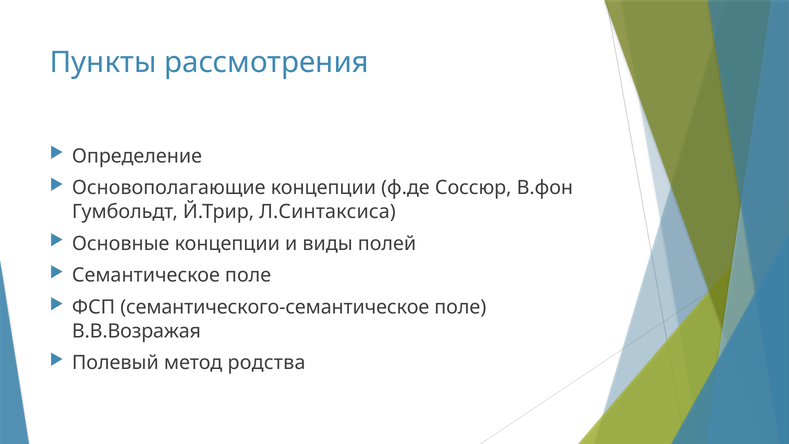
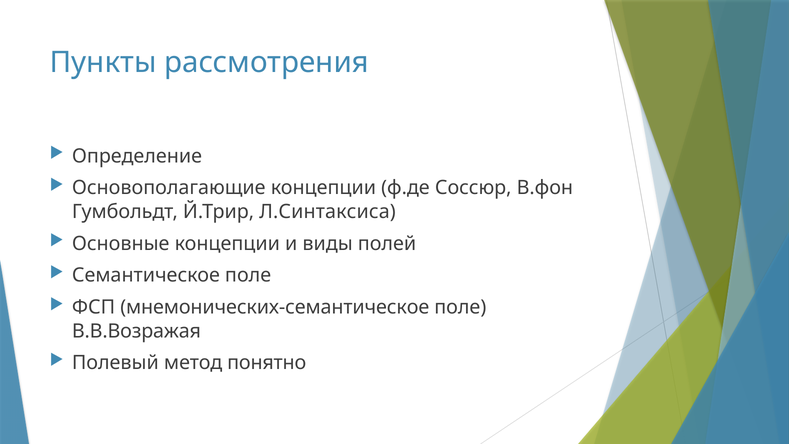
семантического-семантическое: семантического-семантическое -> мнемонических-семантическое
родства: родства -> понятно
